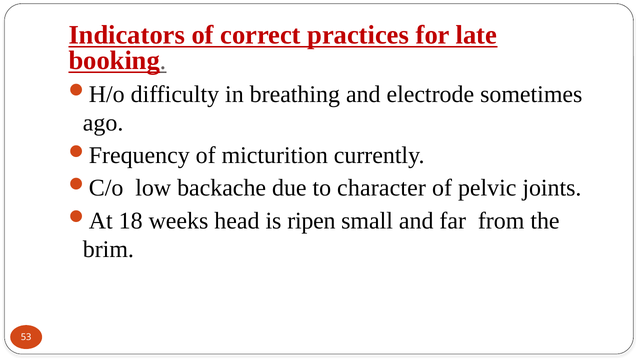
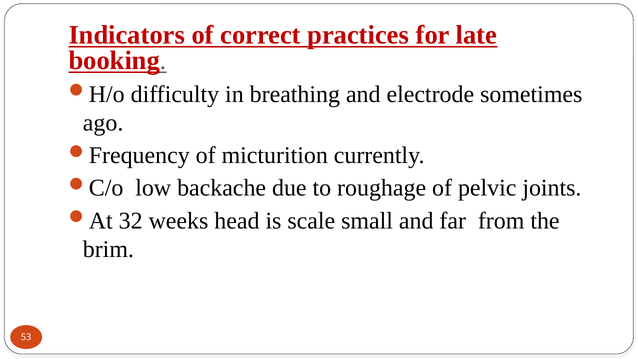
character: character -> roughage
18: 18 -> 32
ripen: ripen -> scale
